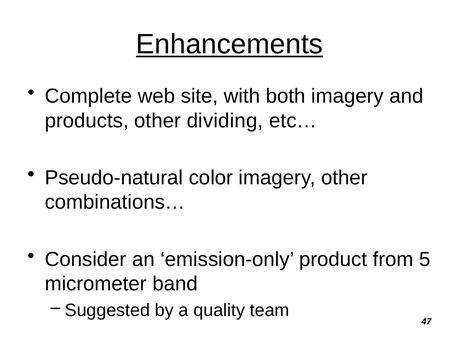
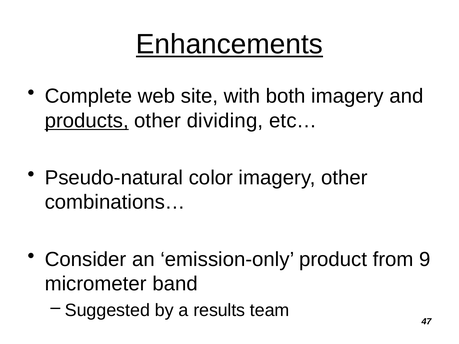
products underline: none -> present
5: 5 -> 9
quality: quality -> results
